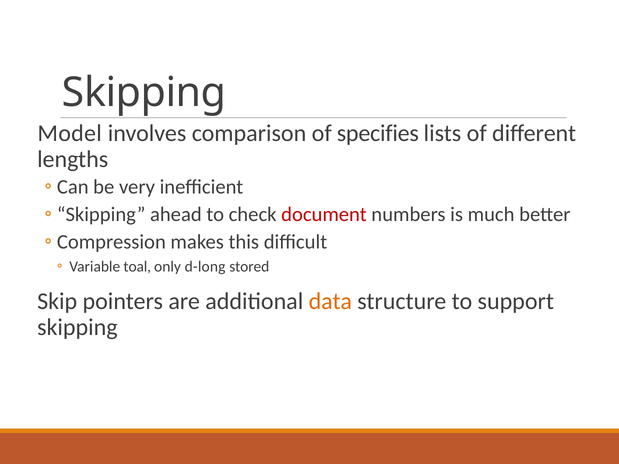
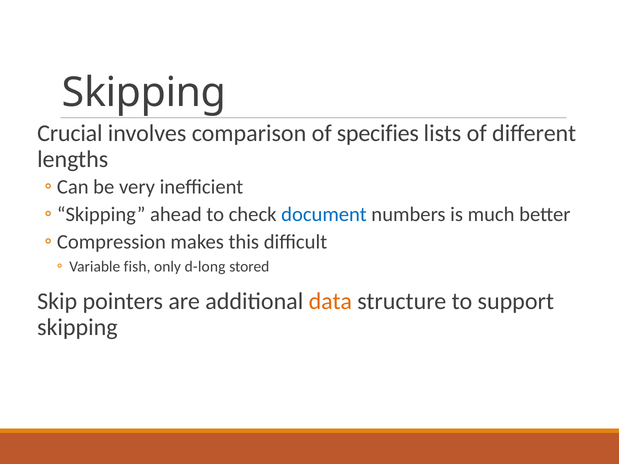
Model: Model -> Crucial
document colour: red -> blue
toal: toal -> fish
